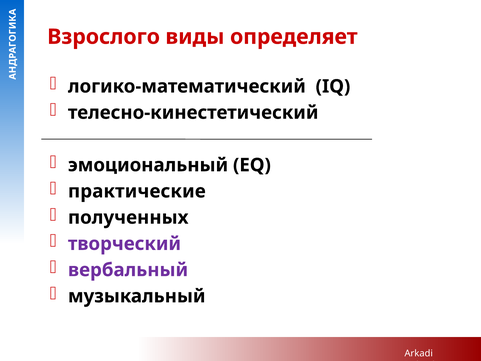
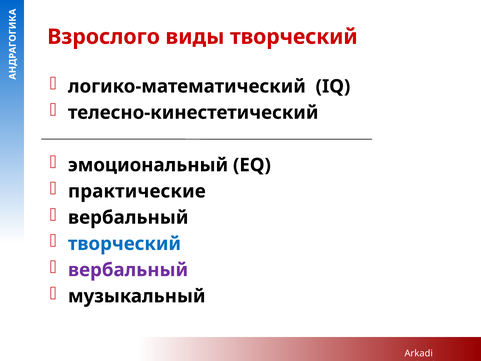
виды определяет: определяет -> творческий
полученных at (128, 217): полученных -> вербальный
творческий at (124, 244) colour: purple -> blue
